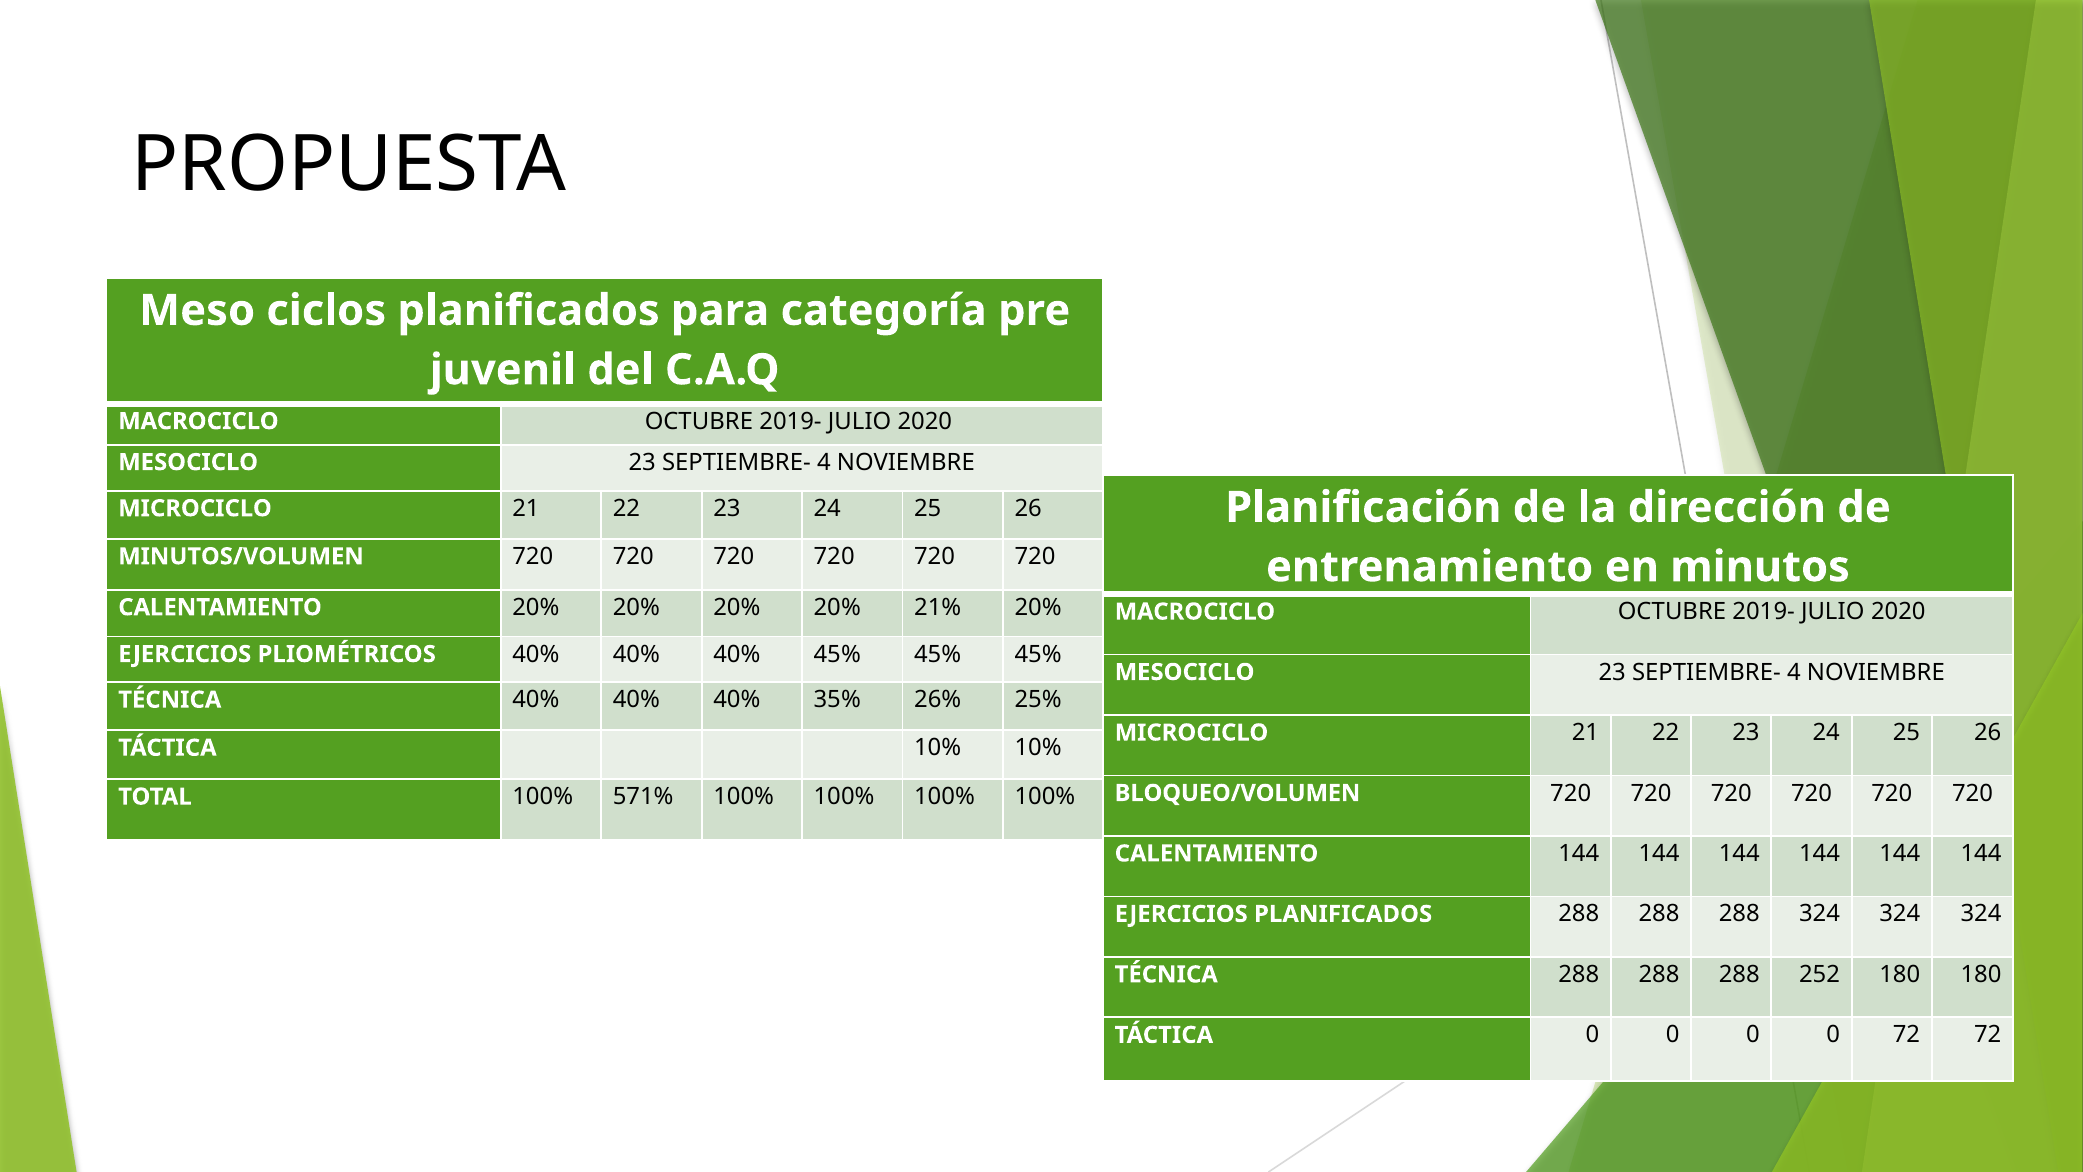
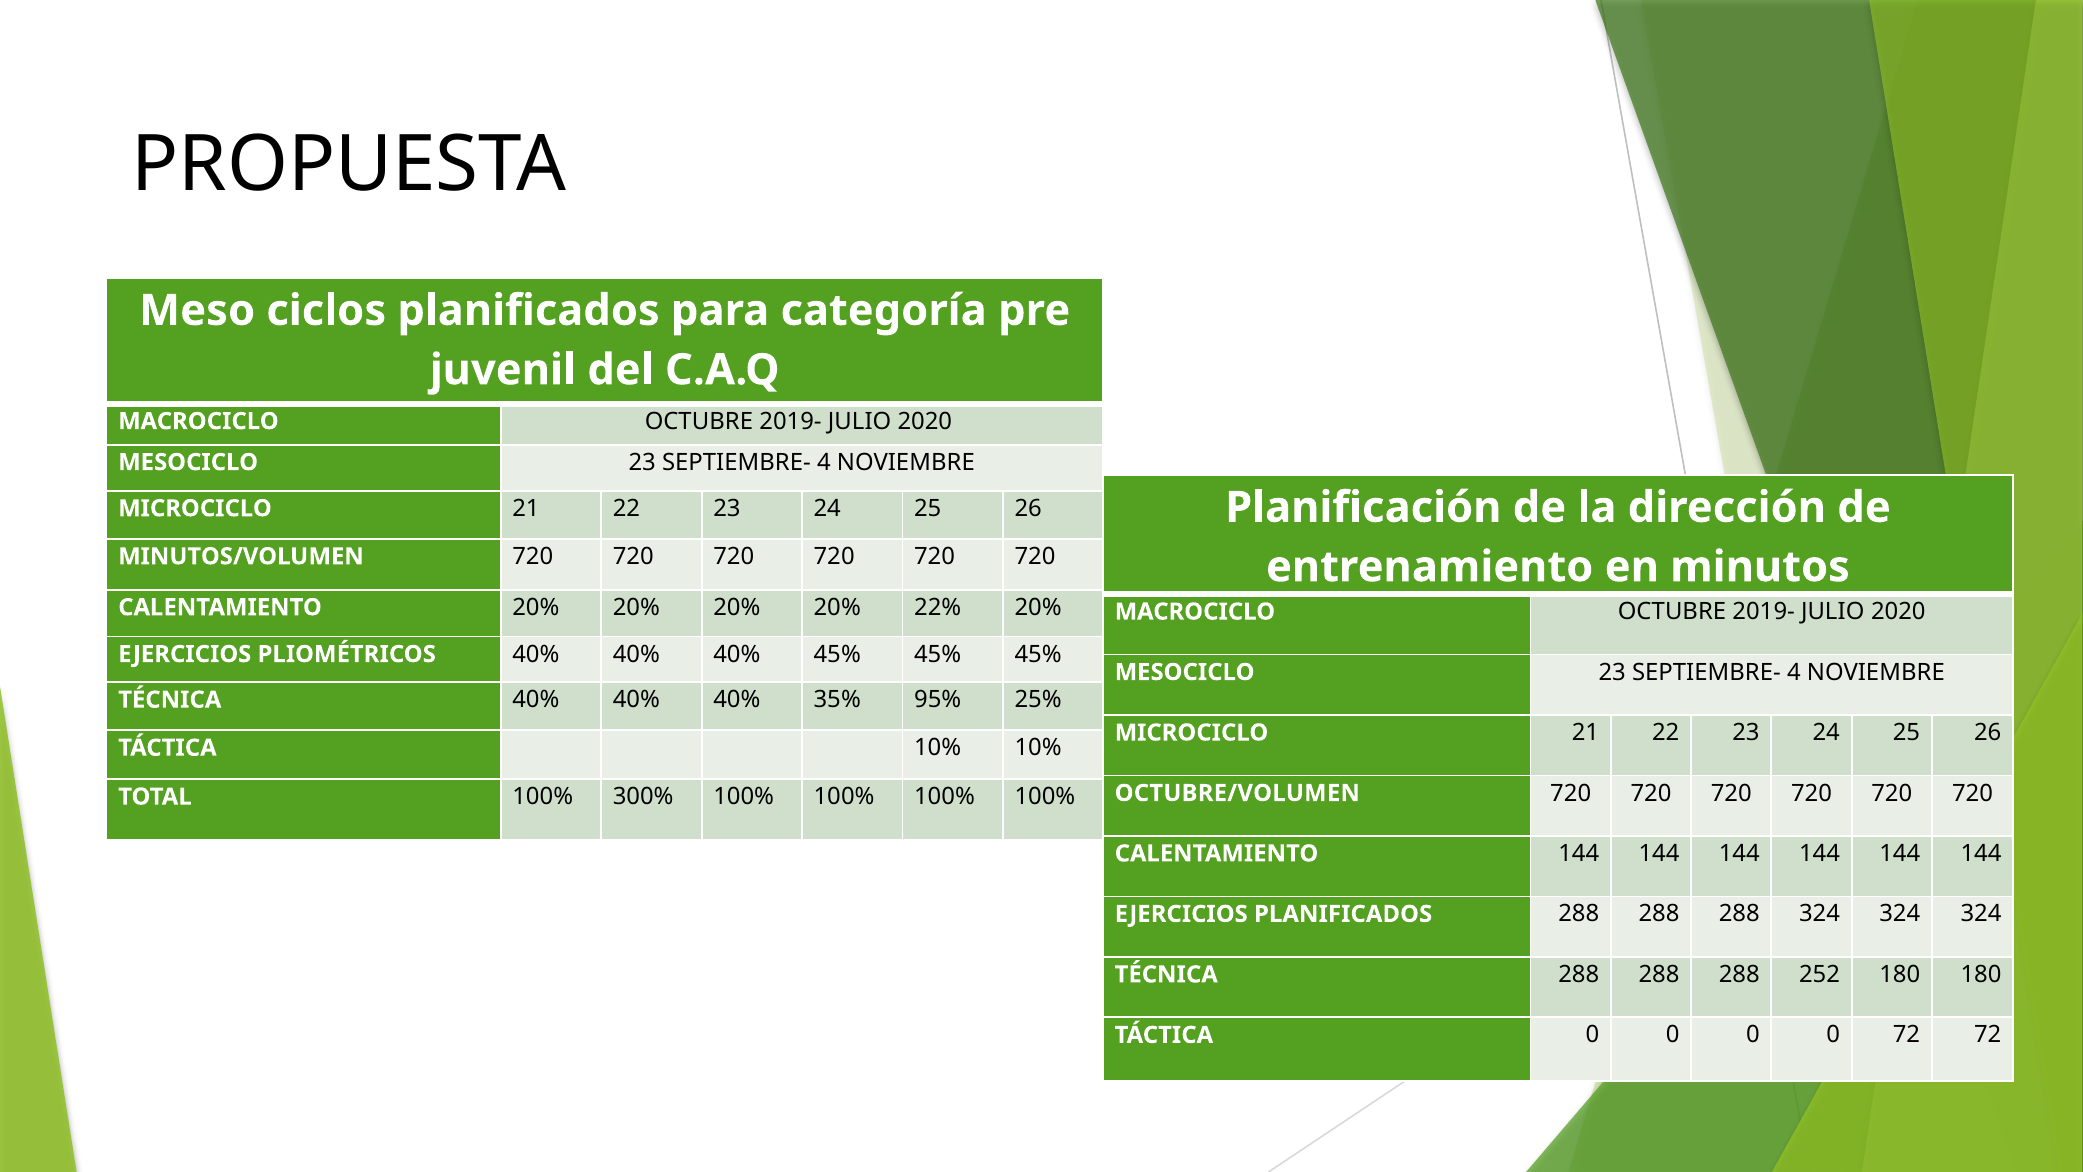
21%: 21% -> 22%
26%: 26% -> 95%
BLOQUEO/VOLUMEN: BLOQUEO/VOLUMEN -> OCTUBRE/VOLUMEN
571%: 571% -> 300%
